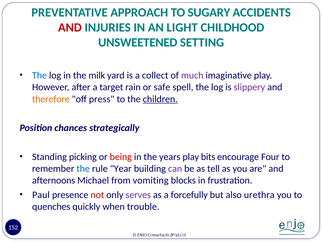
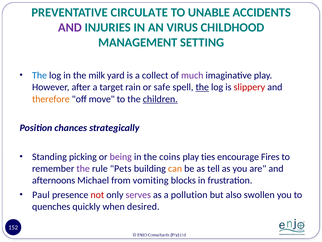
APPROACH: APPROACH -> CIRCULATE
SUGARY: SUGARY -> UNABLE
AND at (70, 27) colour: red -> purple
LIGHT: LIGHT -> VIRUS
UNSWEETENED: UNSWEETENED -> MANAGEMENT
the at (202, 87) underline: none -> present
slippery colour: purple -> red
press: press -> move
being colour: red -> purple
years: years -> coins
bits: bits -> ties
Four: Four -> Fires
the at (83, 168) colour: blue -> purple
Year: Year -> Pets
can colour: purple -> orange
forcefully: forcefully -> pollution
urethra: urethra -> swollen
trouble: trouble -> desired
